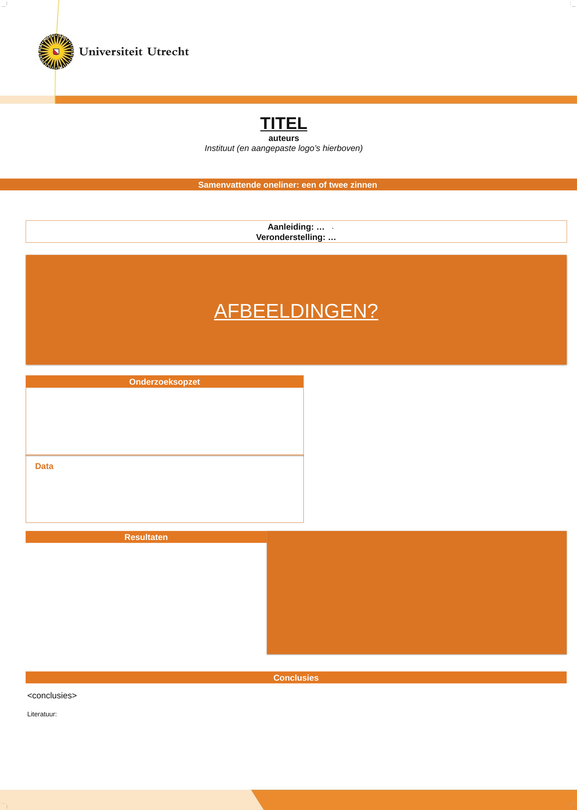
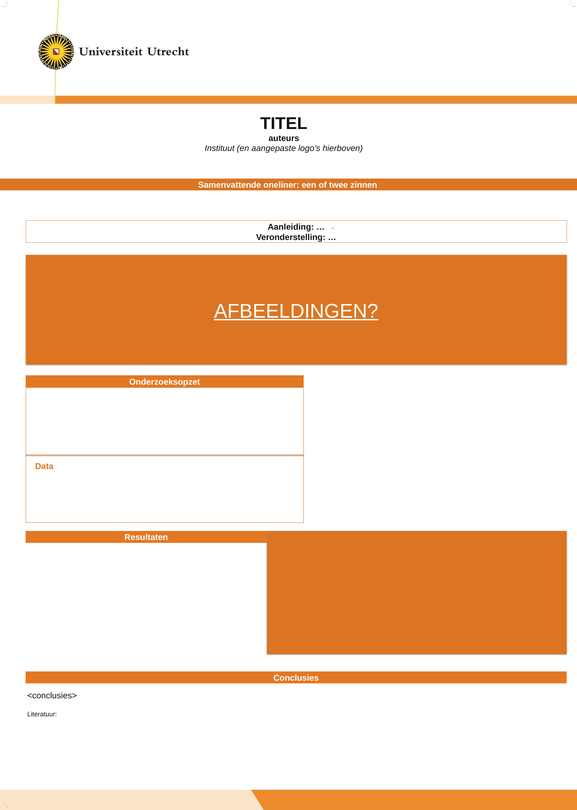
TITEL underline: present -> none
